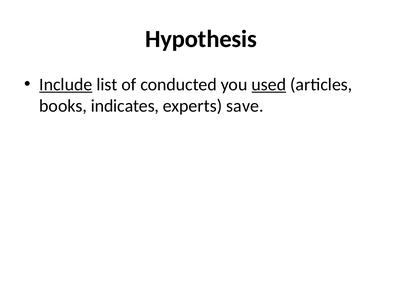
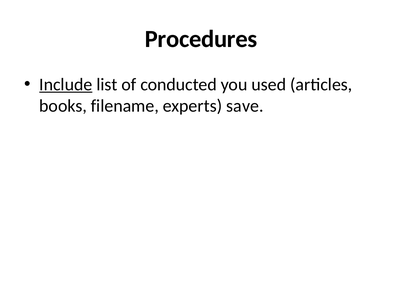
Hypothesis: Hypothesis -> Procedures
used underline: present -> none
indicates: indicates -> filename
